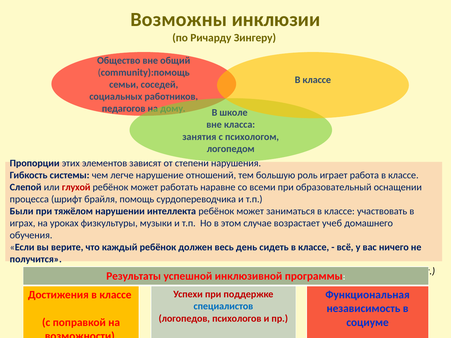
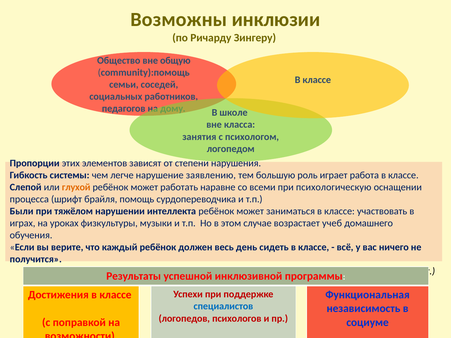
общий: общий -> общую
отношений: отношений -> заявлению
глухой colour: red -> orange
образовательный: образовательный -> психологическую
